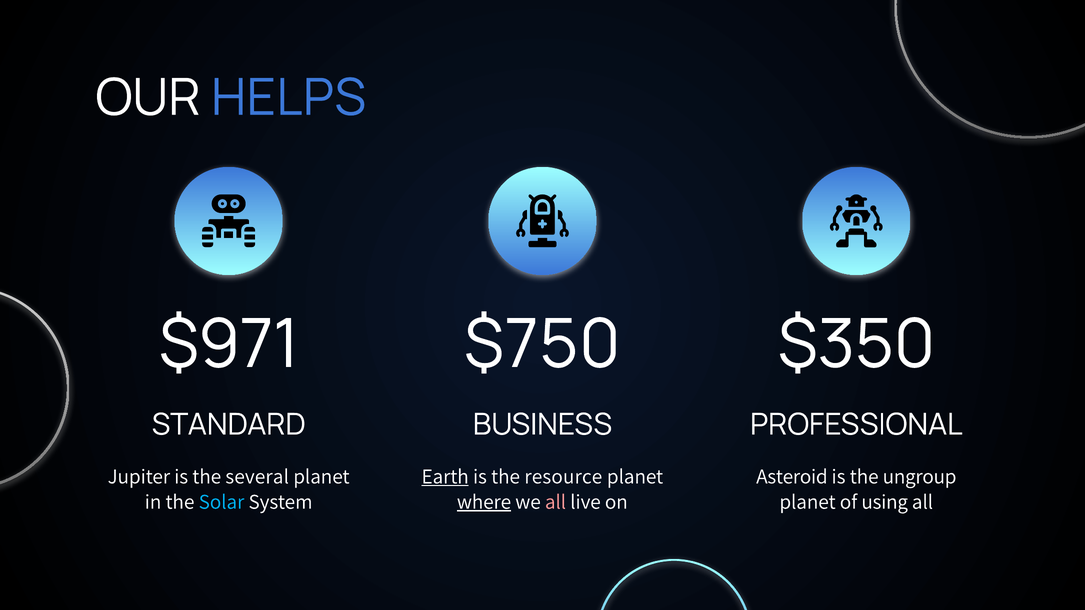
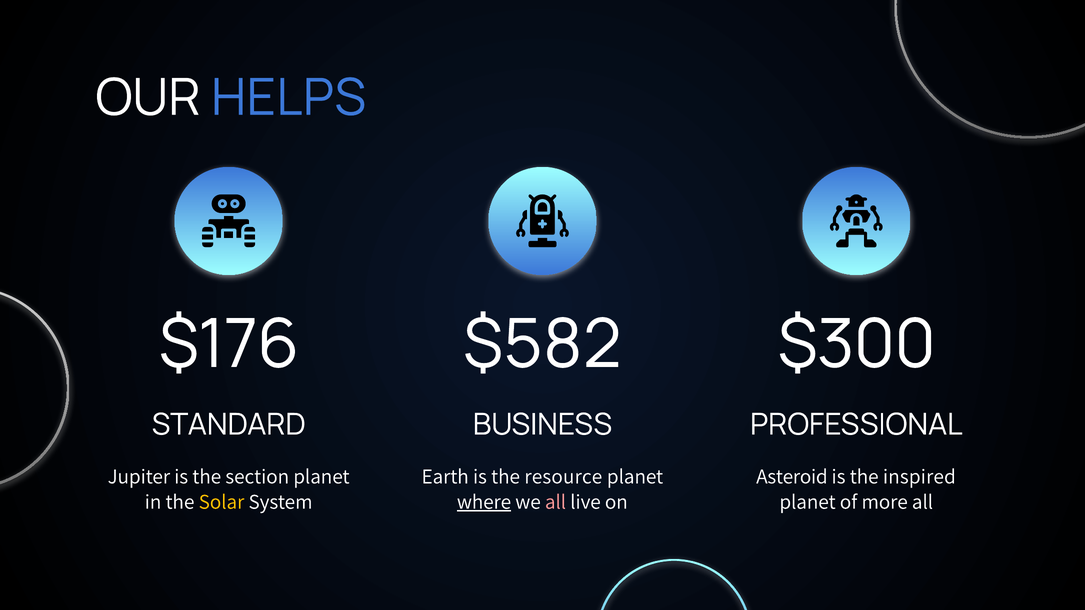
$971: $971 -> $176
$750: $750 -> $582
$350: $350 -> $300
several: several -> section
Earth underline: present -> none
ungroup: ungroup -> inspired
Solar colour: light blue -> yellow
using: using -> more
